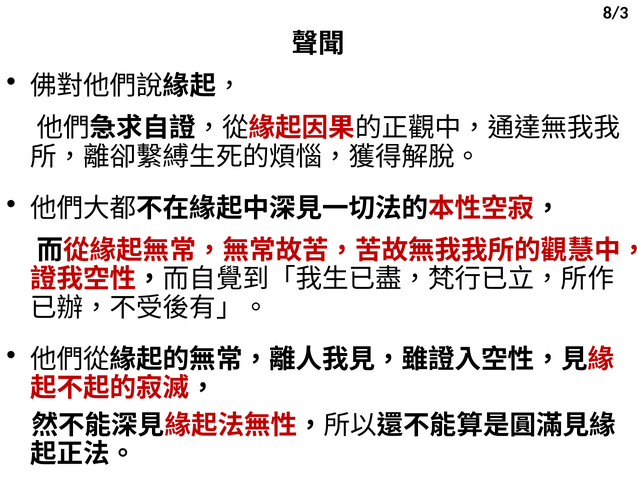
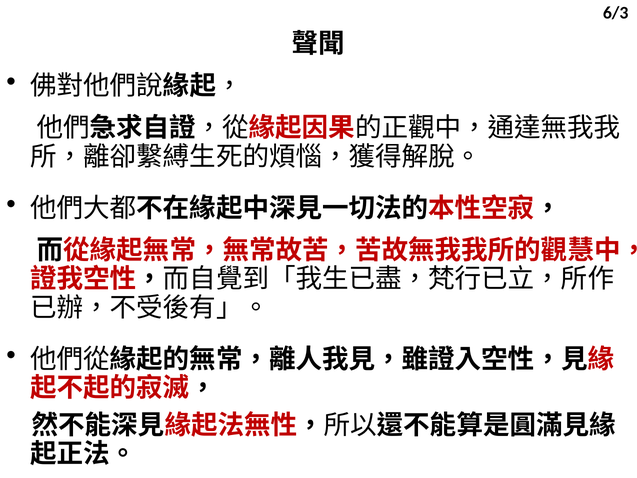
8/3: 8/3 -> 6/3
